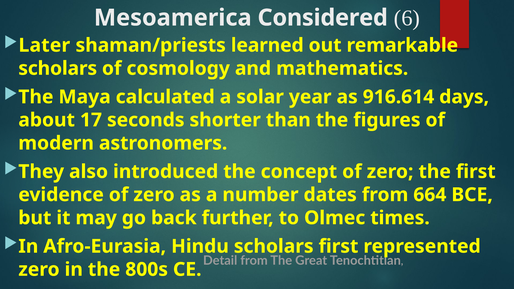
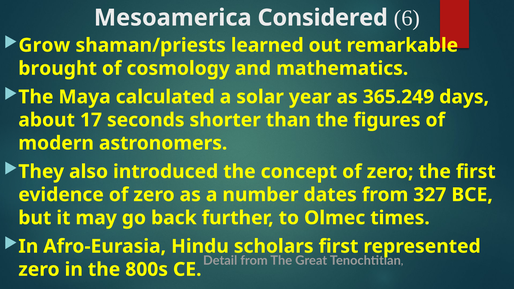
Later: Later -> Grow
scholars at (58, 68): scholars -> brought
916.614: 916.614 -> 365.249
664: 664 -> 327
